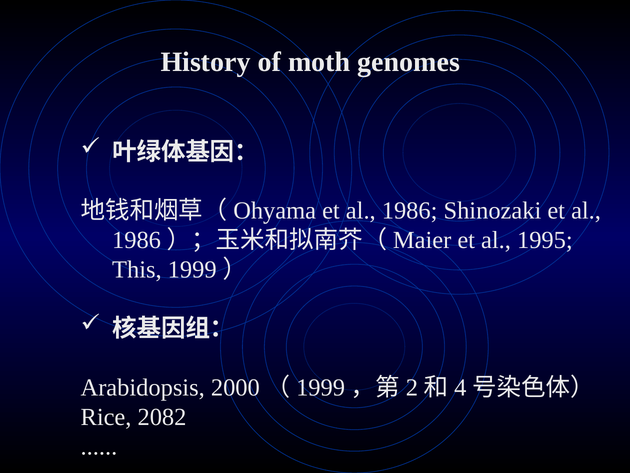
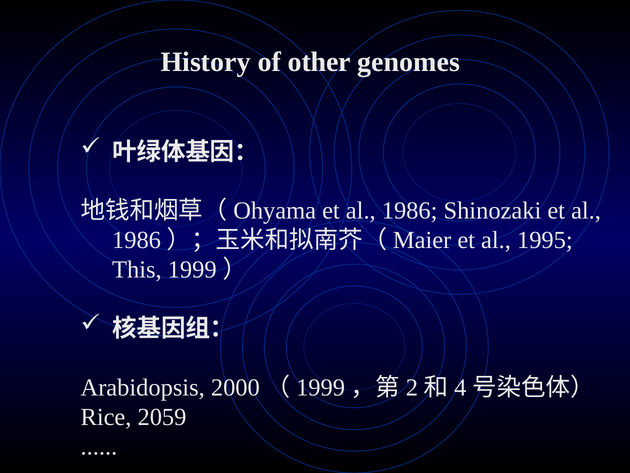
moth: moth -> other
2082: 2082 -> 2059
